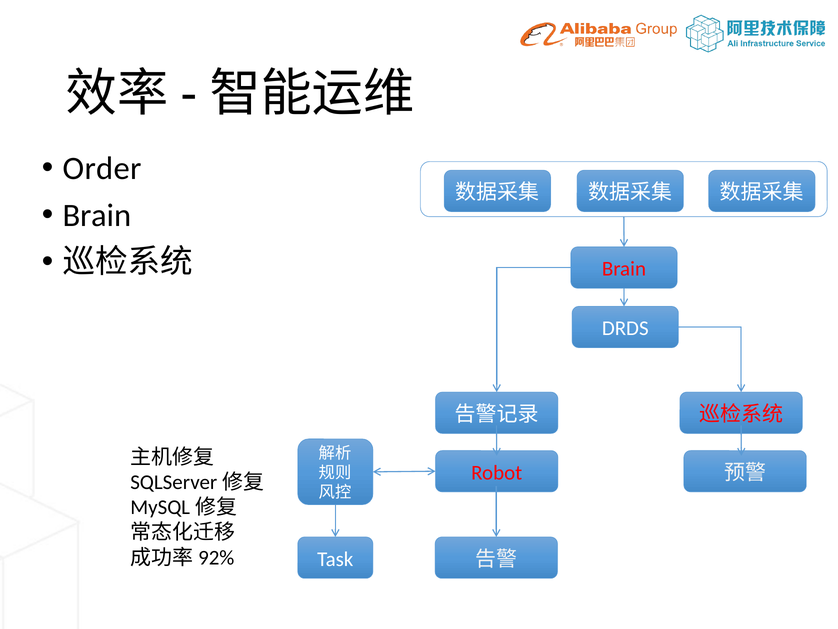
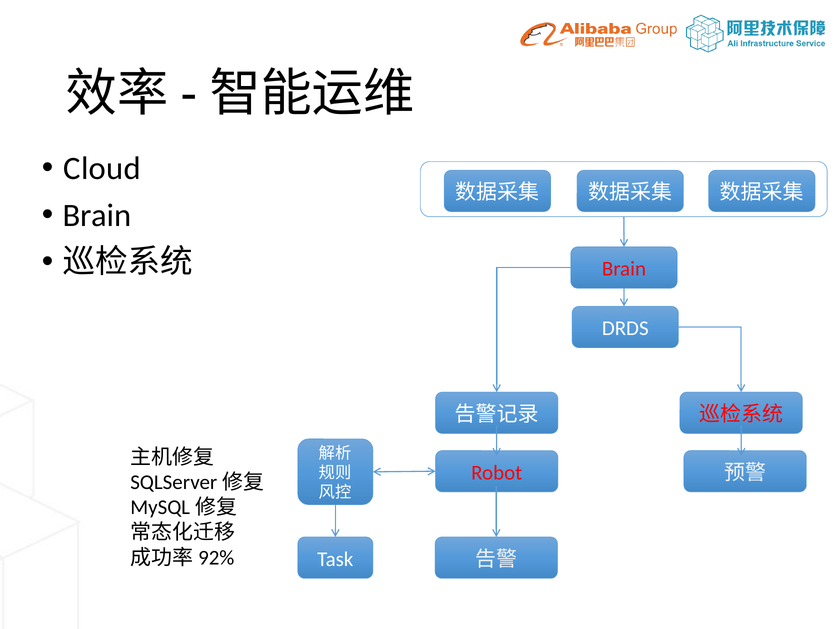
Order: Order -> Cloud
